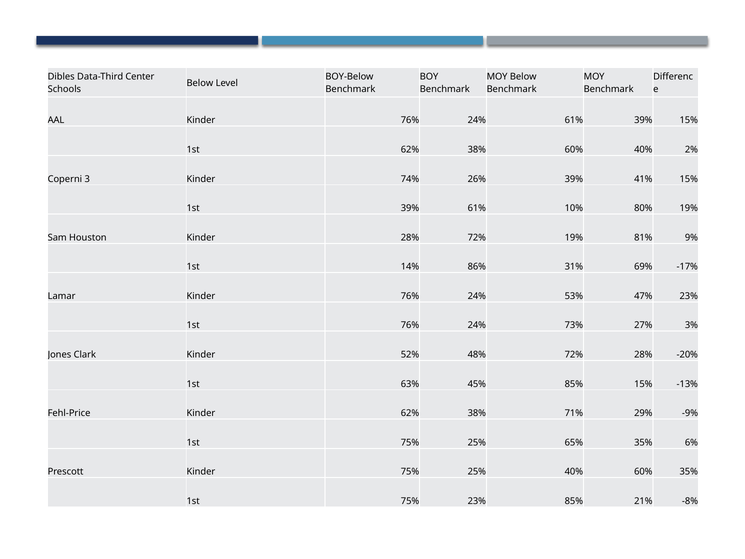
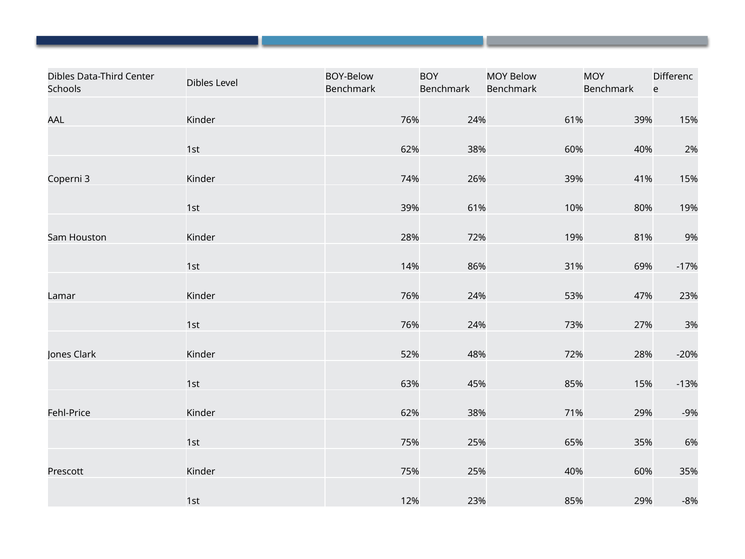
Below at (200, 83): Below -> Dibles
75% at (410, 501): 75% -> 12%
85% 21%: 21% -> 29%
